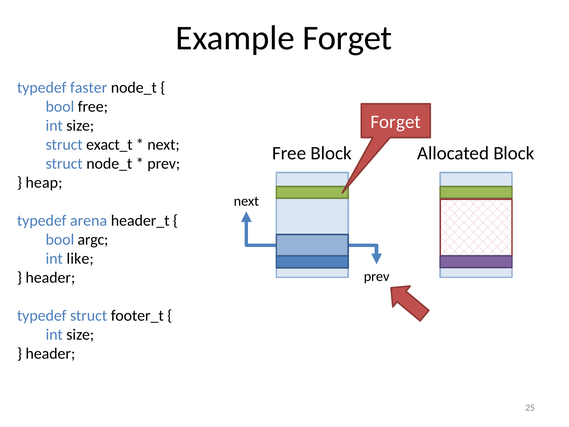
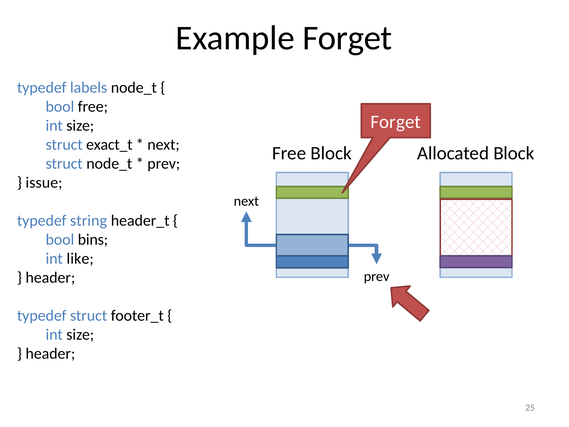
faster: faster -> labels
heap: heap -> issue
arena: arena -> string
argc: argc -> bins
